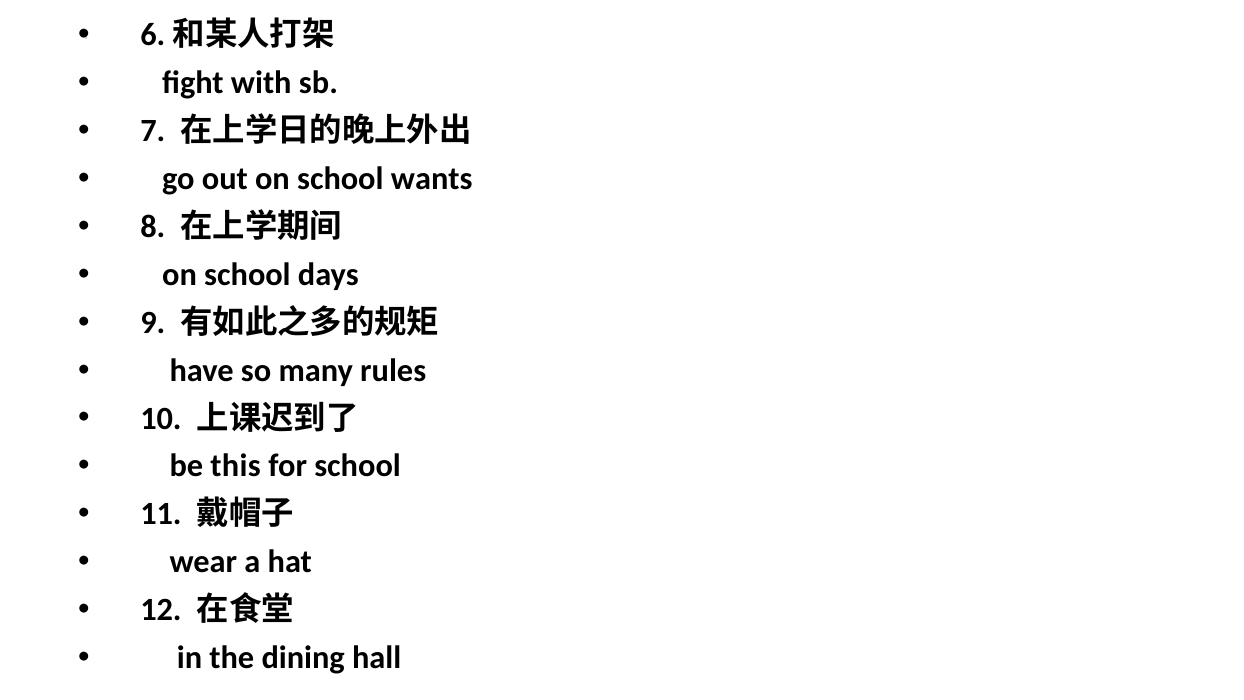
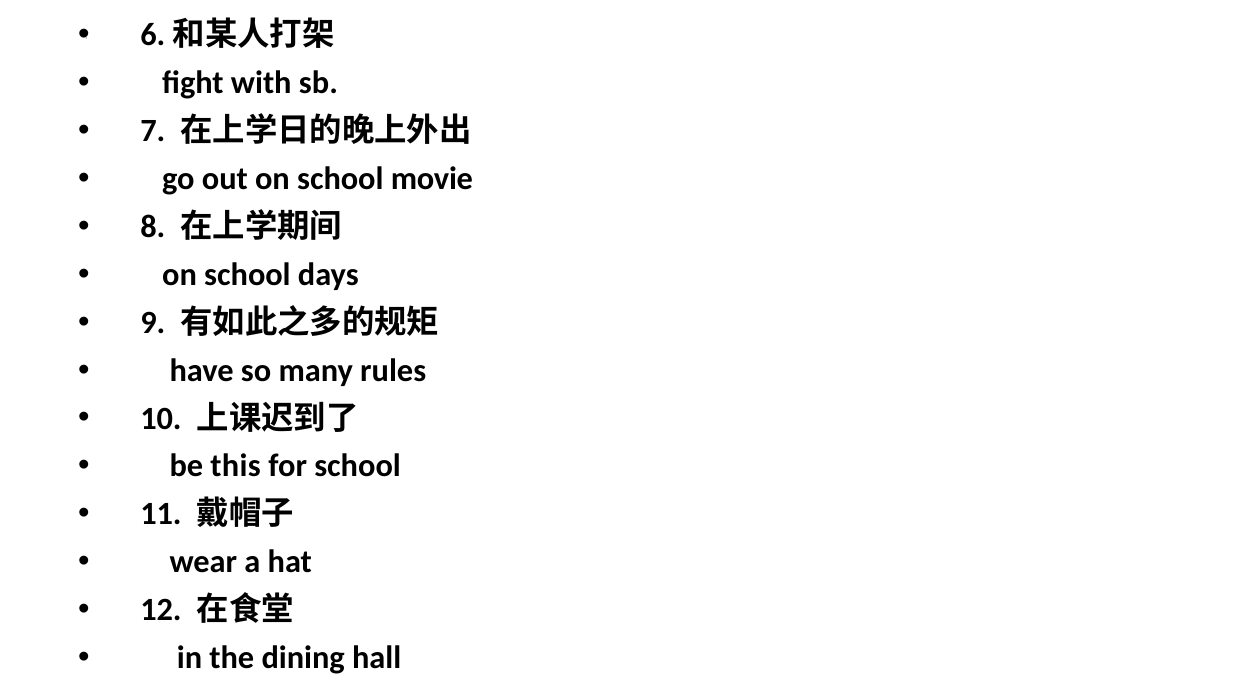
wants: wants -> movie
